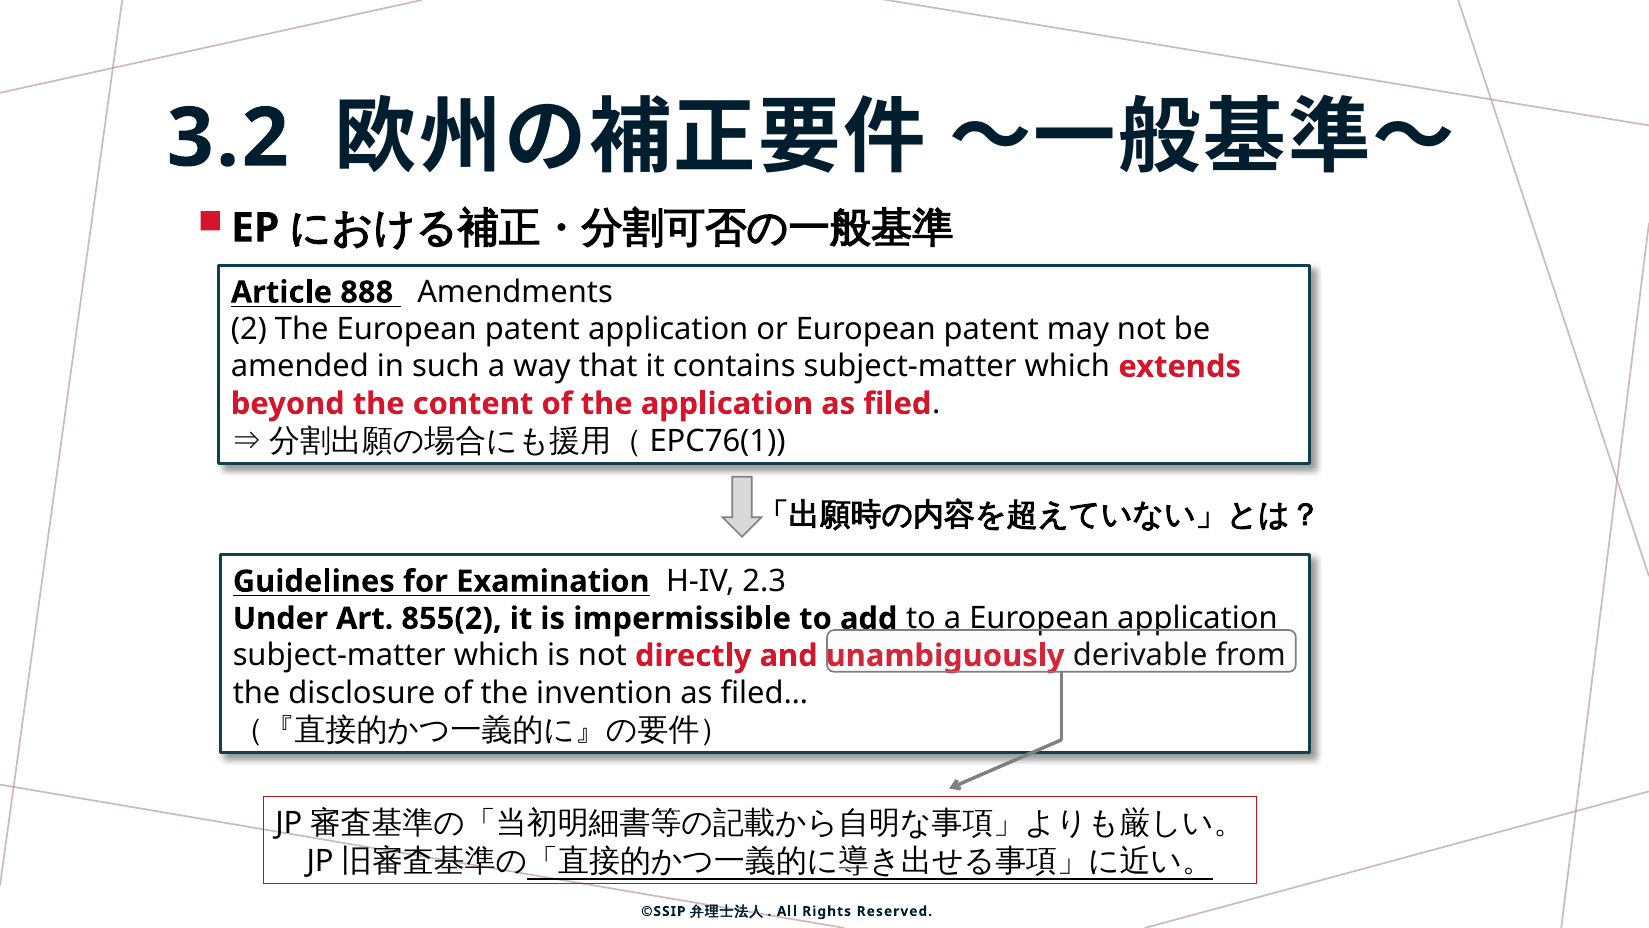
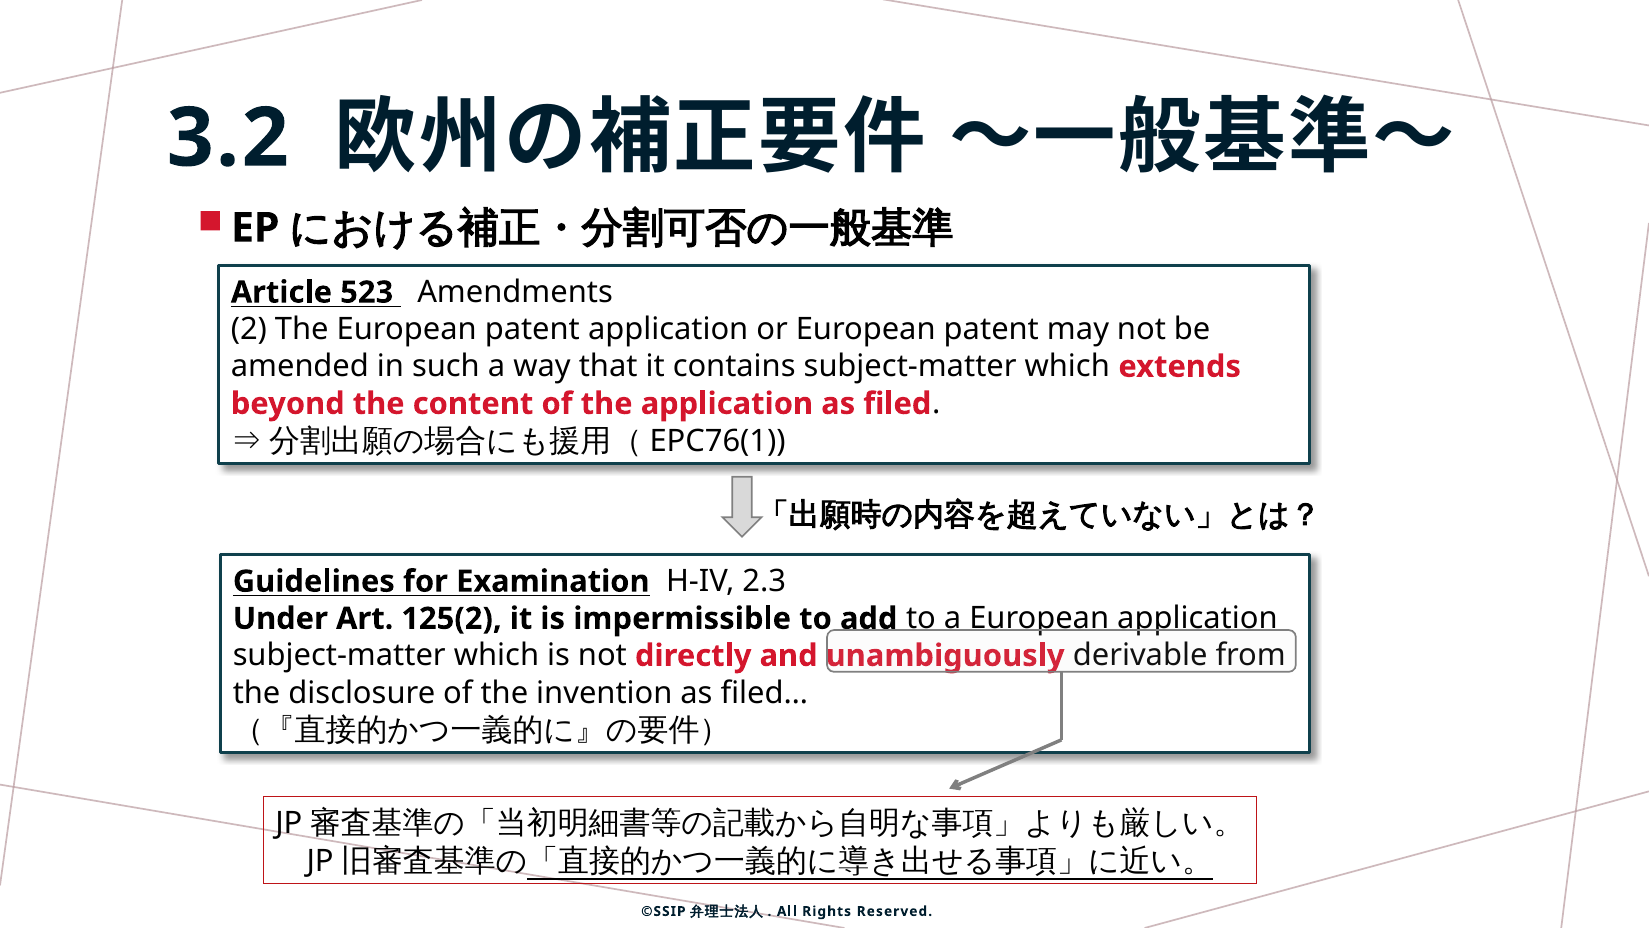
888: 888 -> 523
855(2: 855(2 -> 125(2
